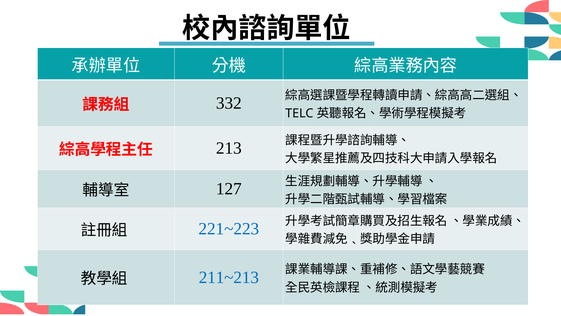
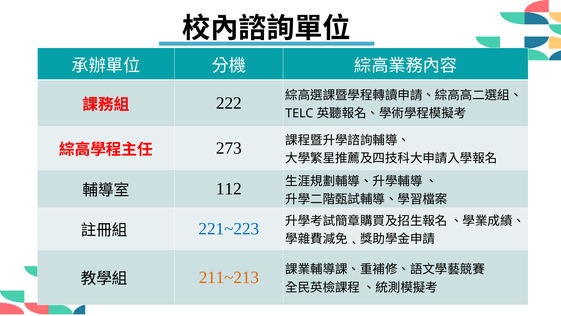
332: 332 -> 222
213: 213 -> 273
127: 127 -> 112
211~213 colour: blue -> orange
